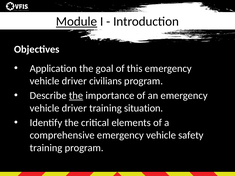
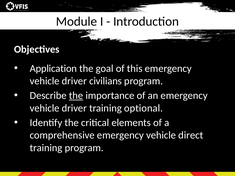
Module underline: present -> none
situation: situation -> optional
safety: safety -> direct
